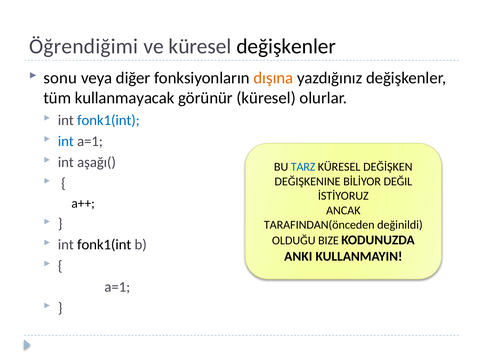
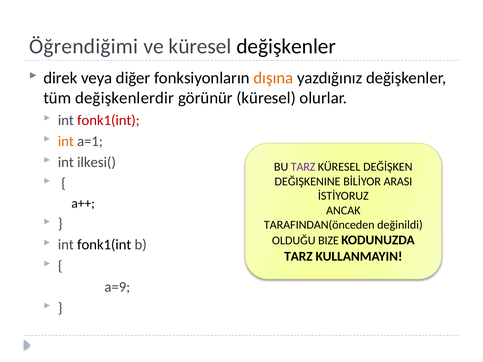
sonu: sonu -> direk
kullanmayacak: kullanmayacak -> değişkenlerdir
fonk1(int at (108, 120) colour: blue -> red
int at (66, 141) colour: blue -> orange
aşağı(: aşağı( -> ilkesi(
TARZ at (303, 167) colour: blue -> purple
DEĞIL: DEĞIL -> ARASI
ANKI at (298, 257): ANKI -> TARZ
a=1 at (117, 287): a=1 -> a=9
